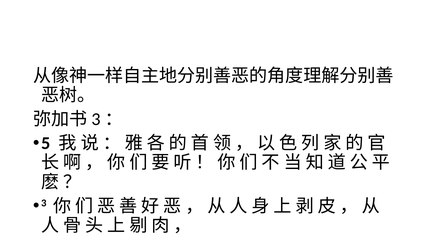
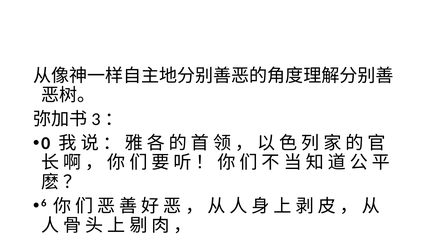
5: 5 -> 0
3: 3 -> 6
